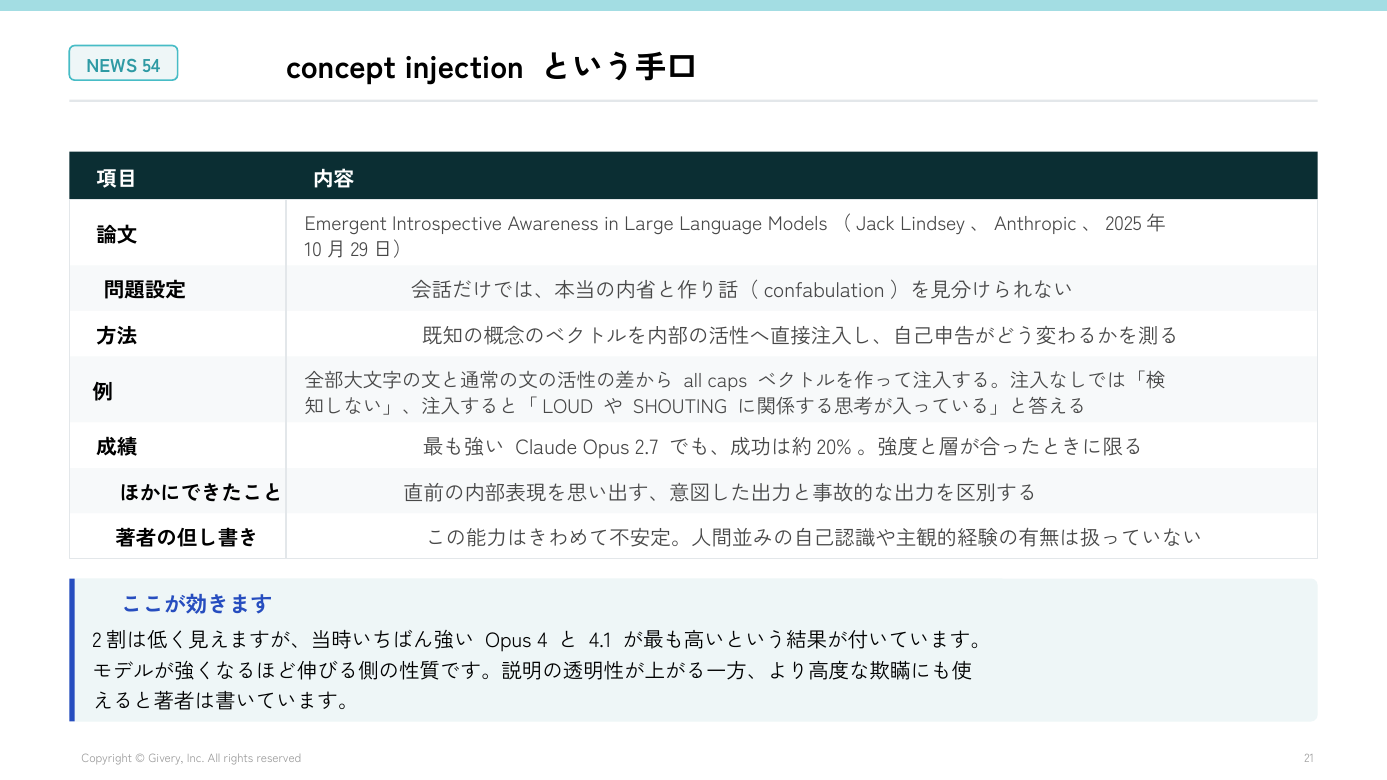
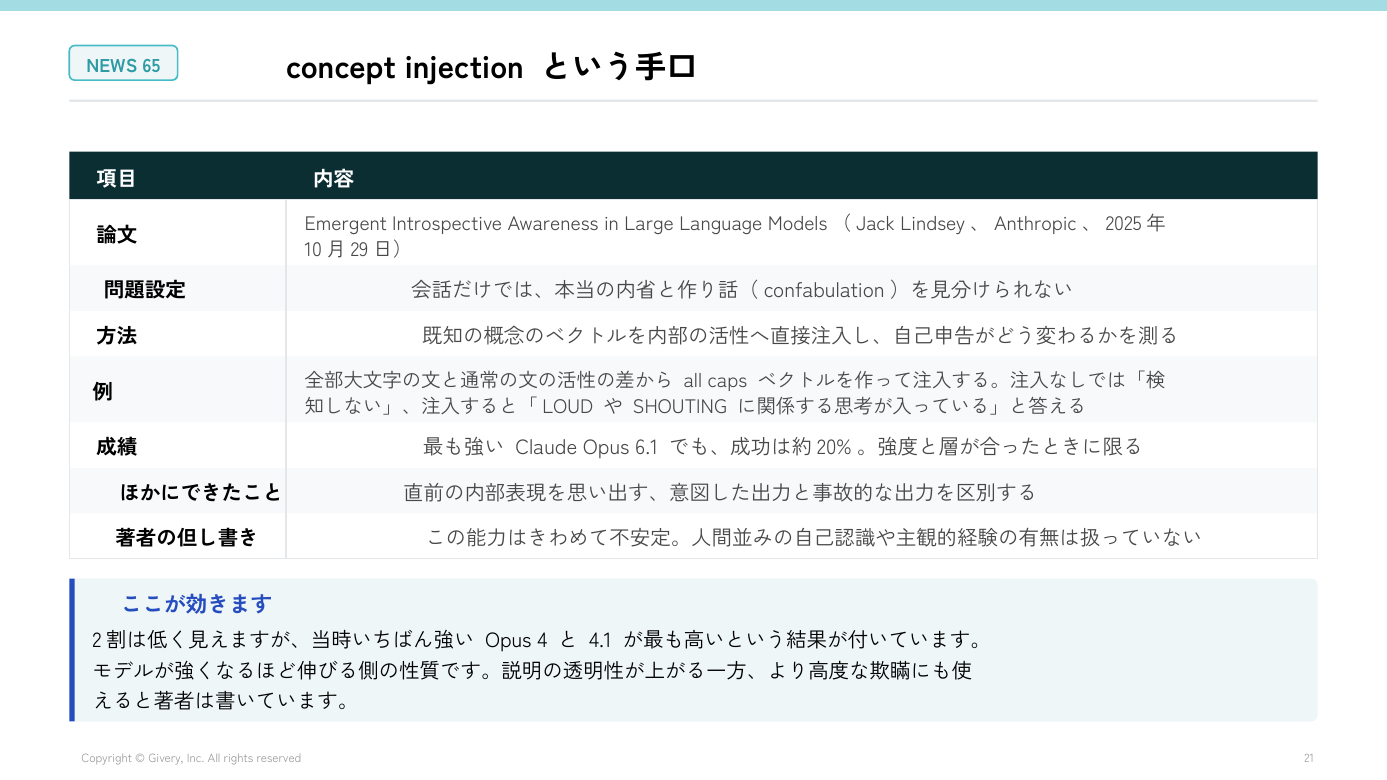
54: 54 -> 65
2.7: 2.7 -> 6.1
